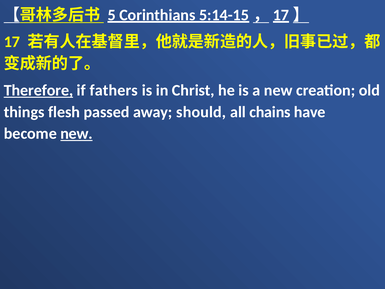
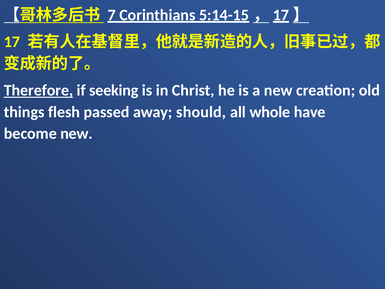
5: 5 -> 7
fathers: fathers -> seeking
chains: chains -> whole
new at (77, 133) underline: present -> none
